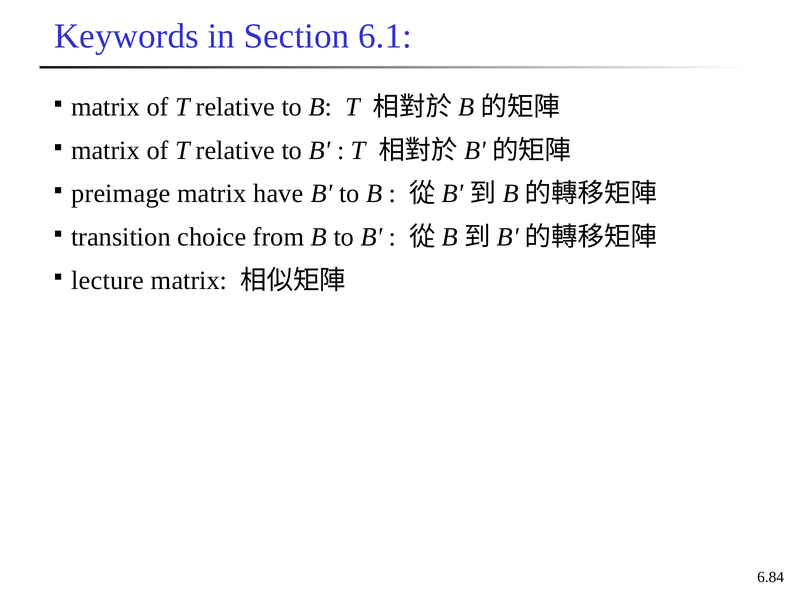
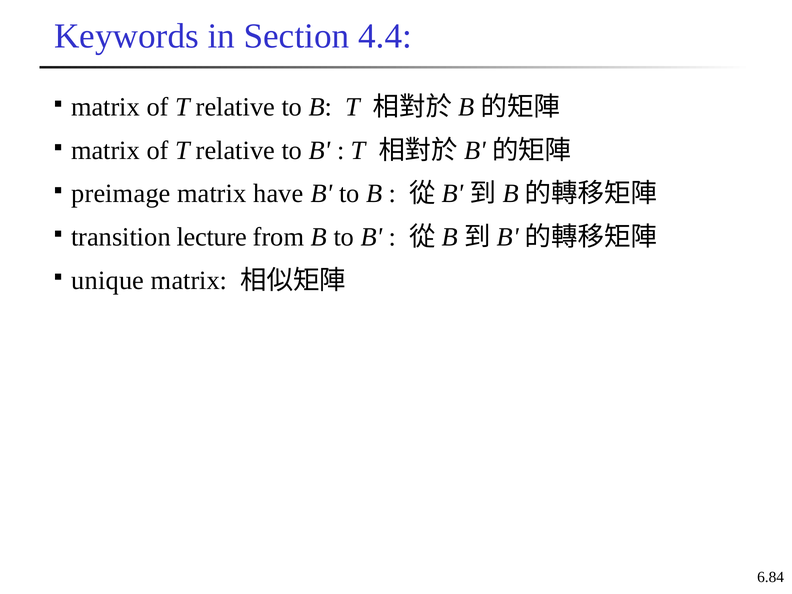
6.1: 6.1 -> 4.4
choice: choice -> lecture
lecture: lecture -> unique
